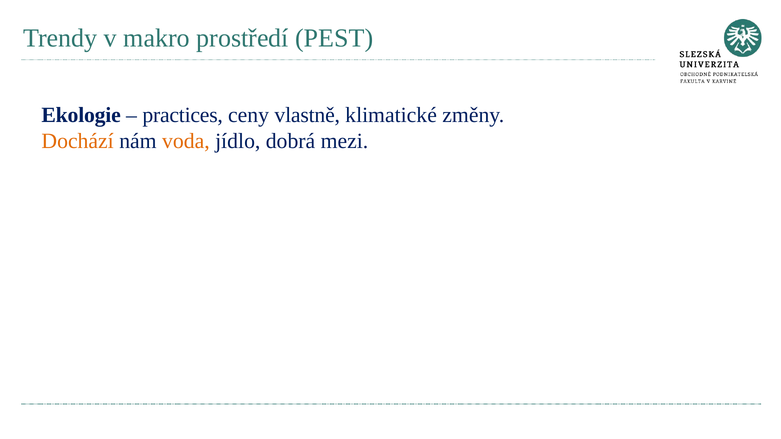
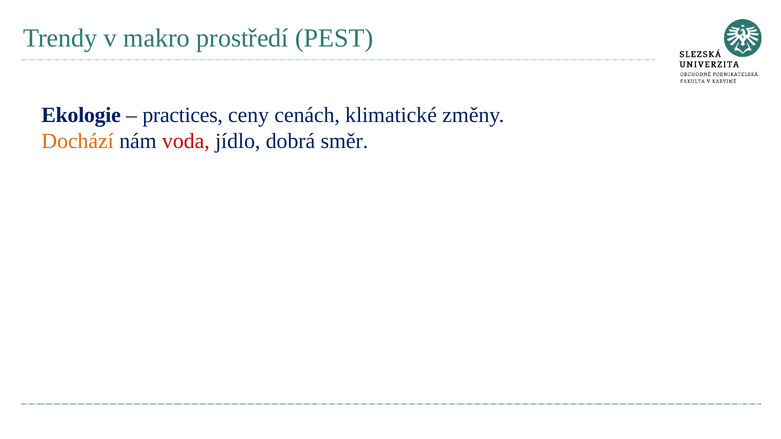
vlastně: vlastně -> cenách
voda colour: orange -> red
mezi: mezi -> směr
